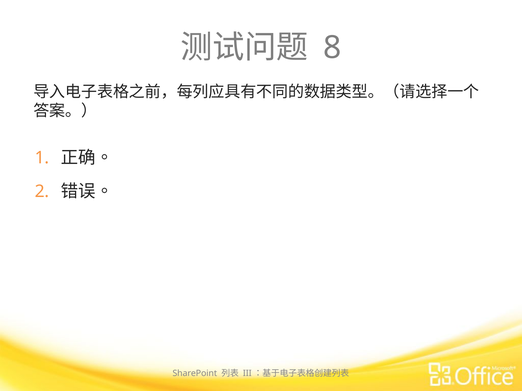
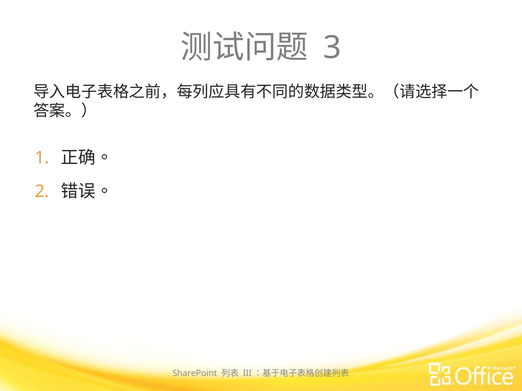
8: 8 -> 3
